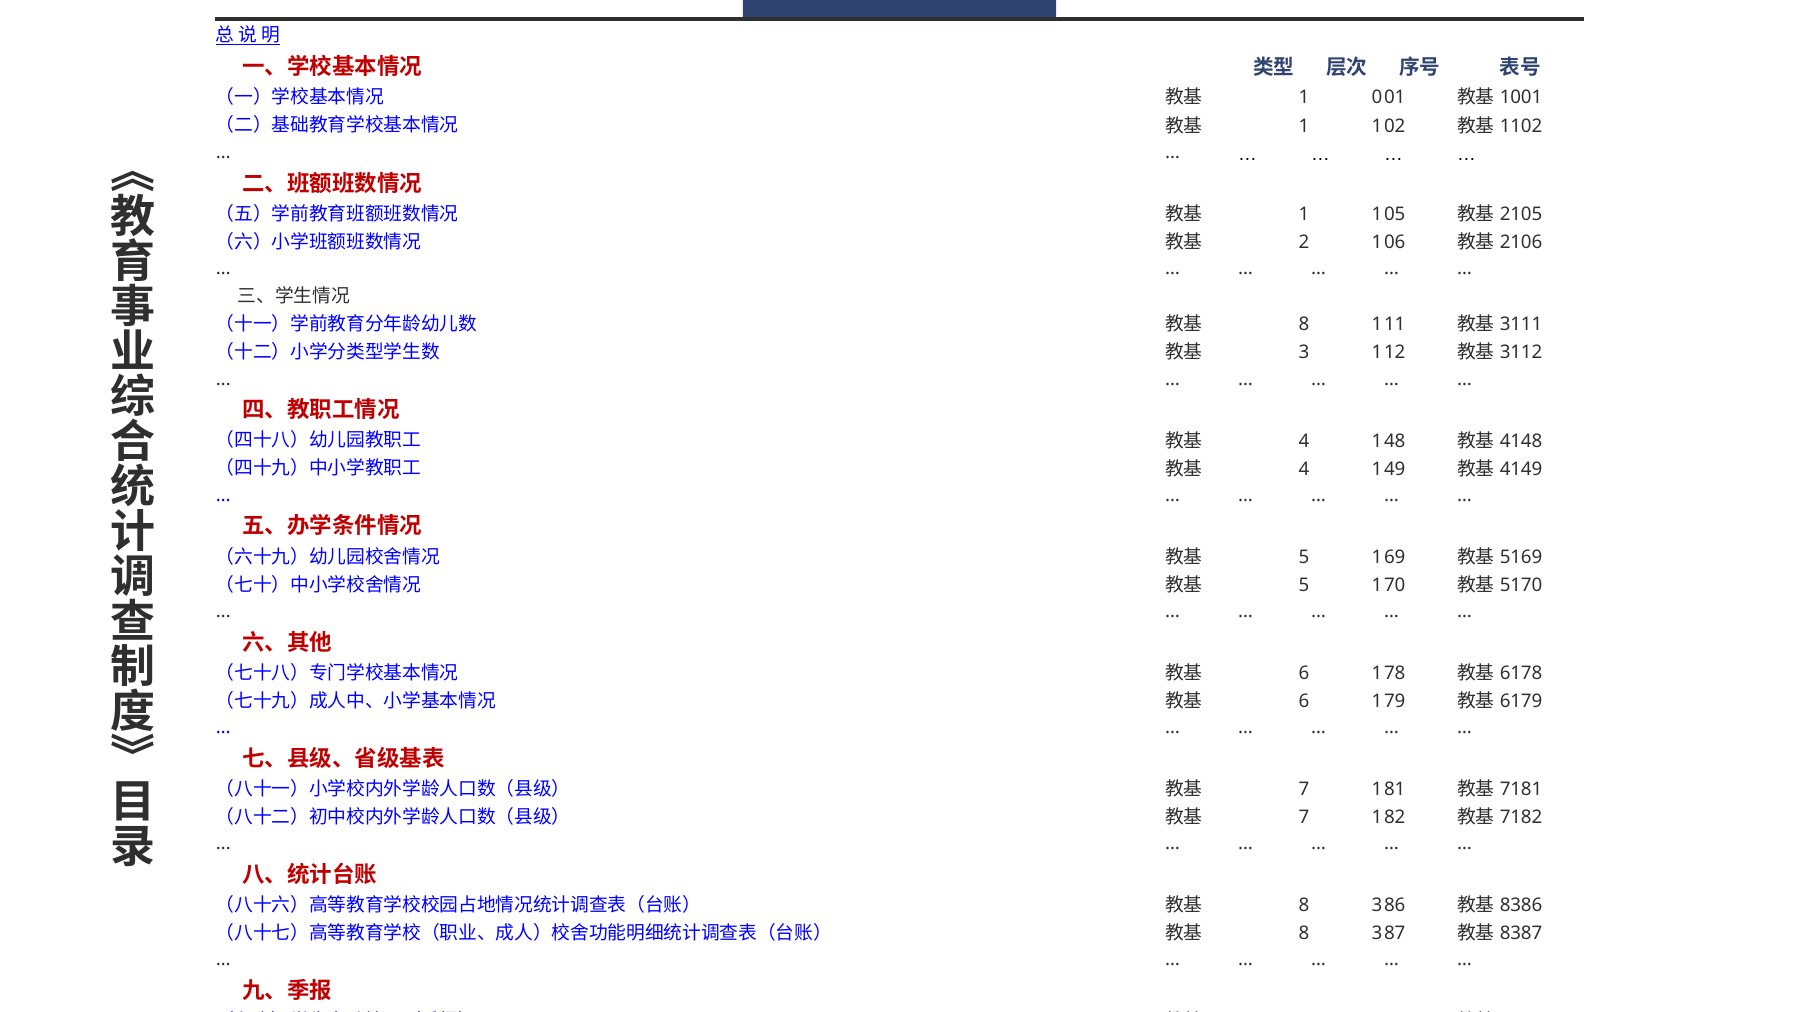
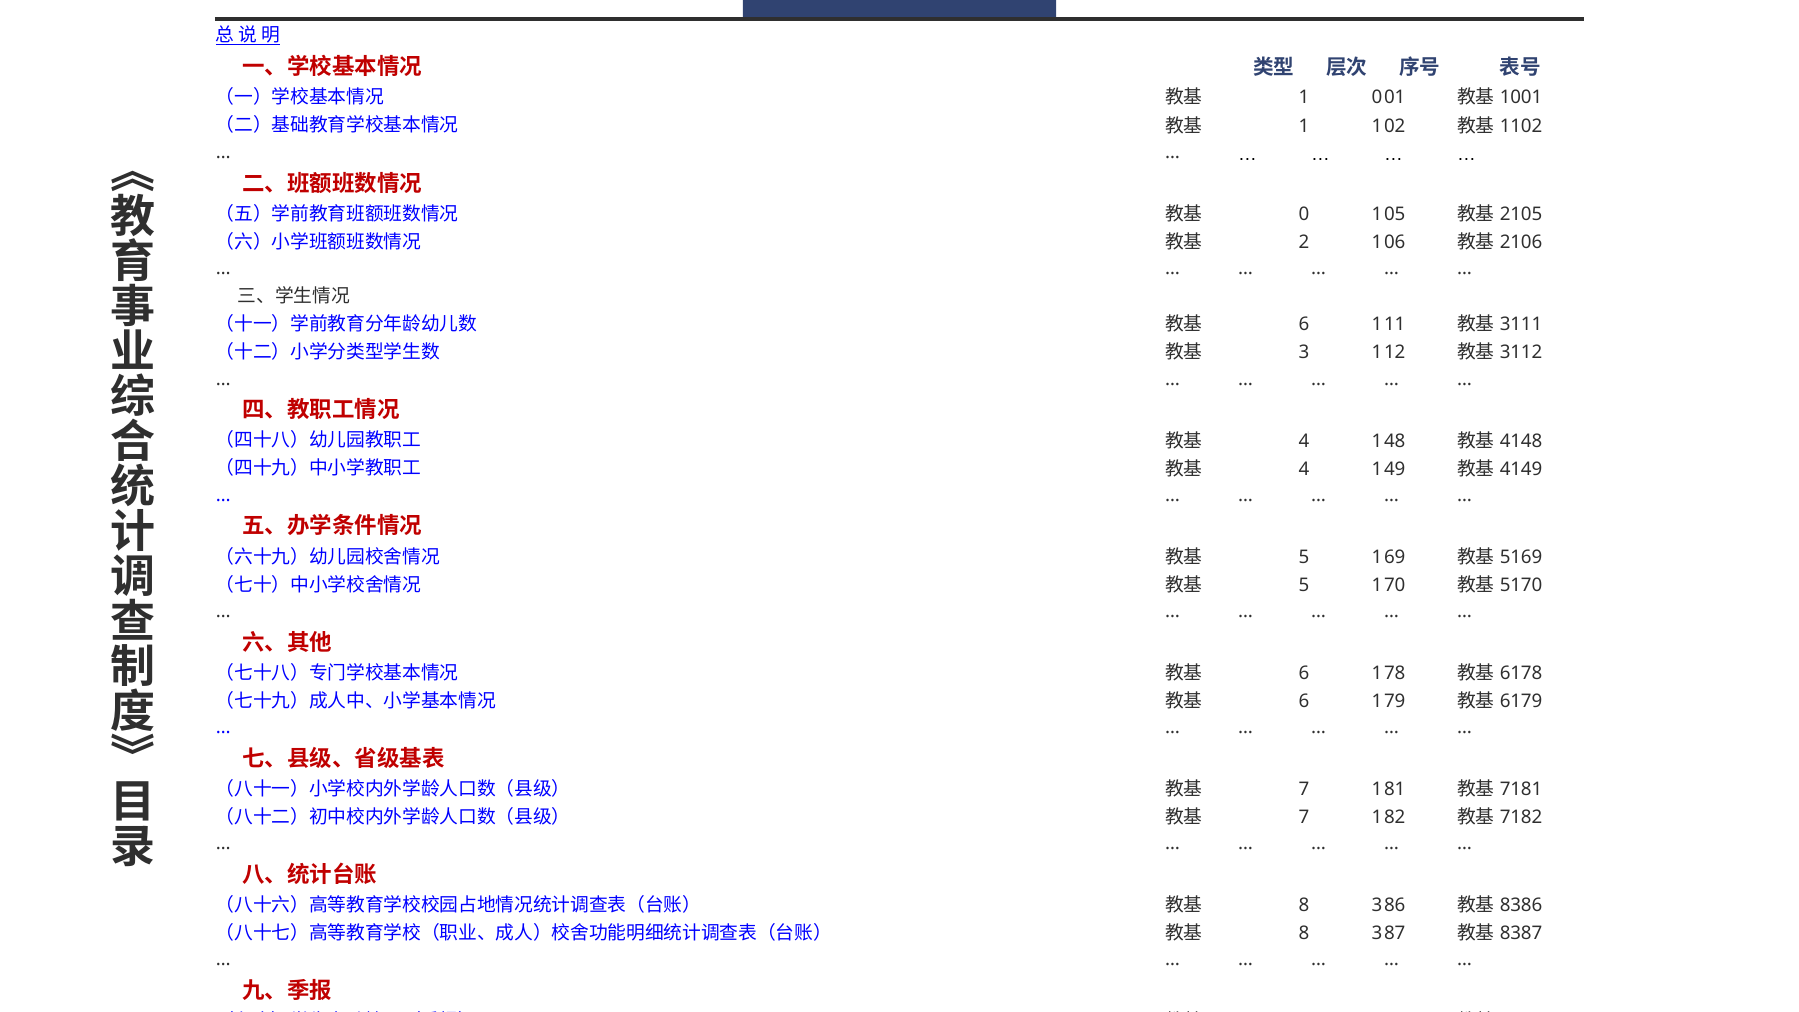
1 at (1304, 214): 1 -> 0
8 at (1304, 325): 8 -> 6
